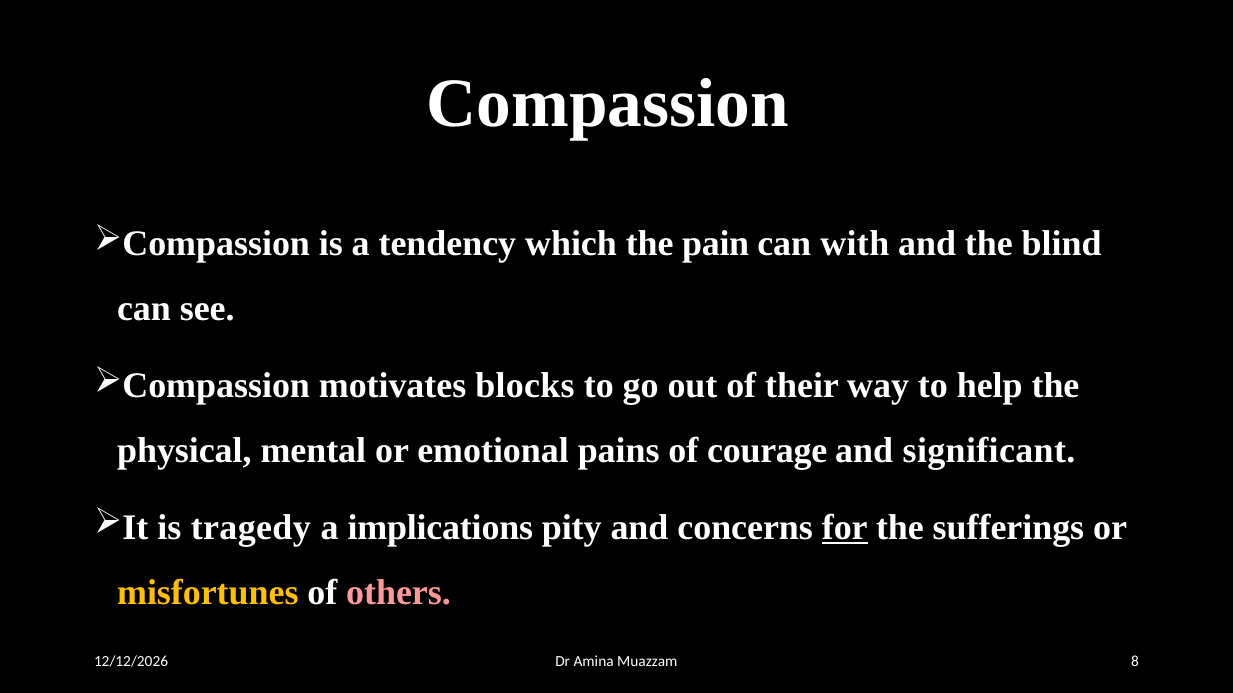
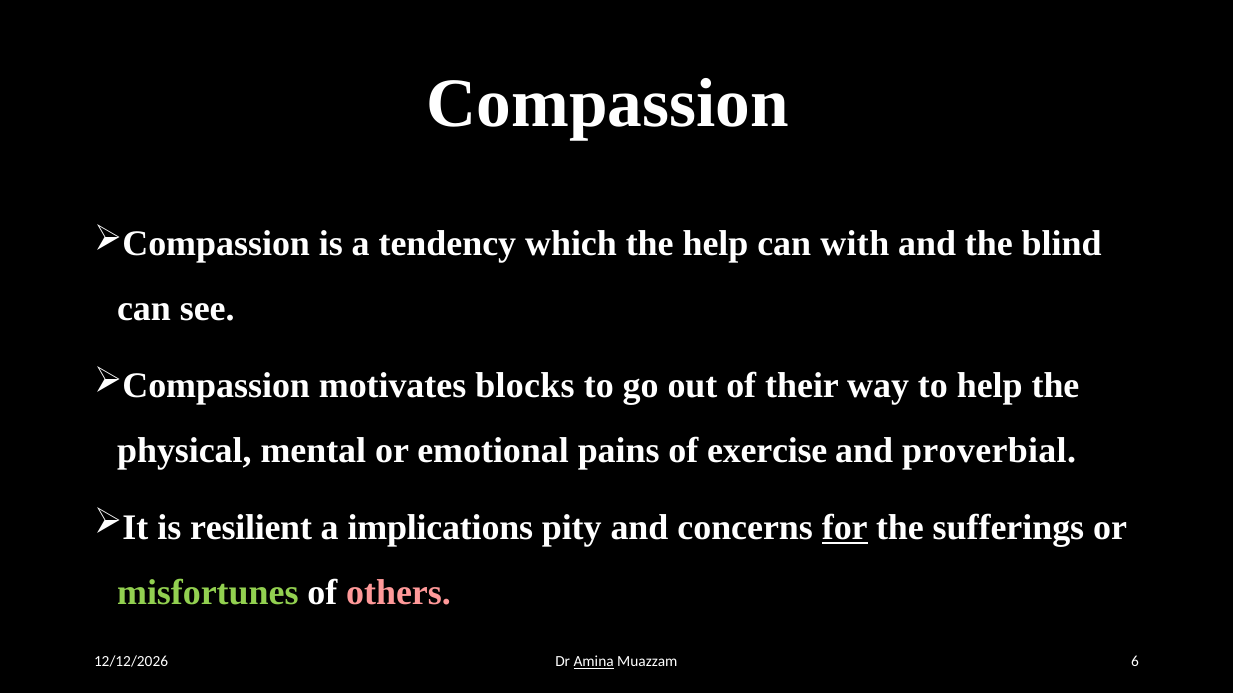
the pain: pain -> help
courage: courage -> exercise
significant: significant -> proverbial
tragedy: tragedy -> resilient
misfortunes colour: yellow -> light green
Amina underline: none -> present
8: 8 -> 6
